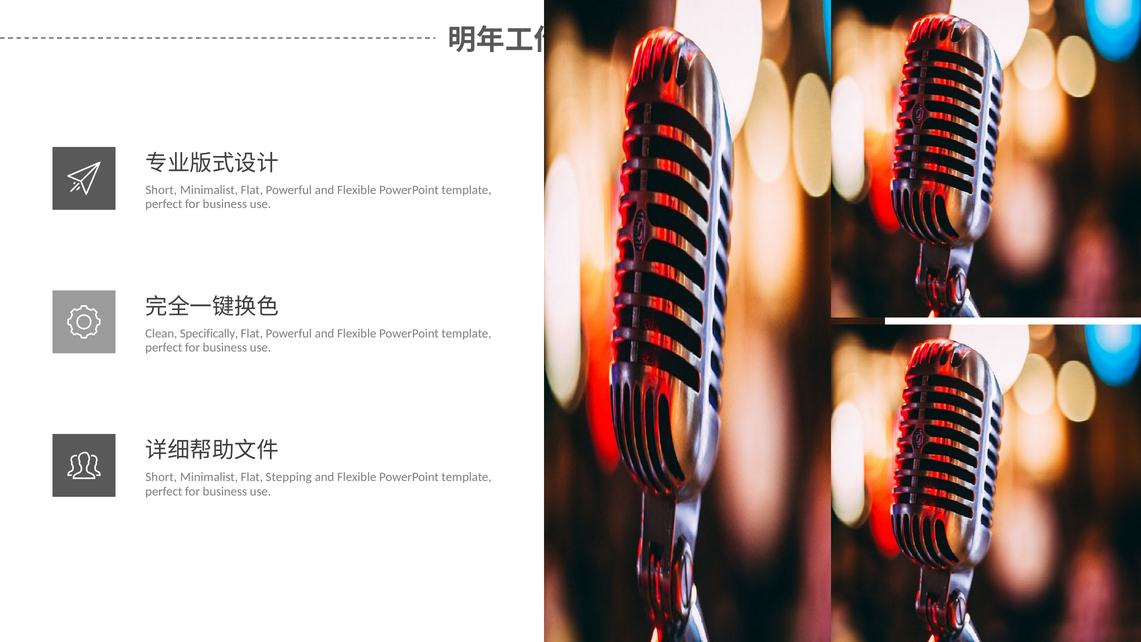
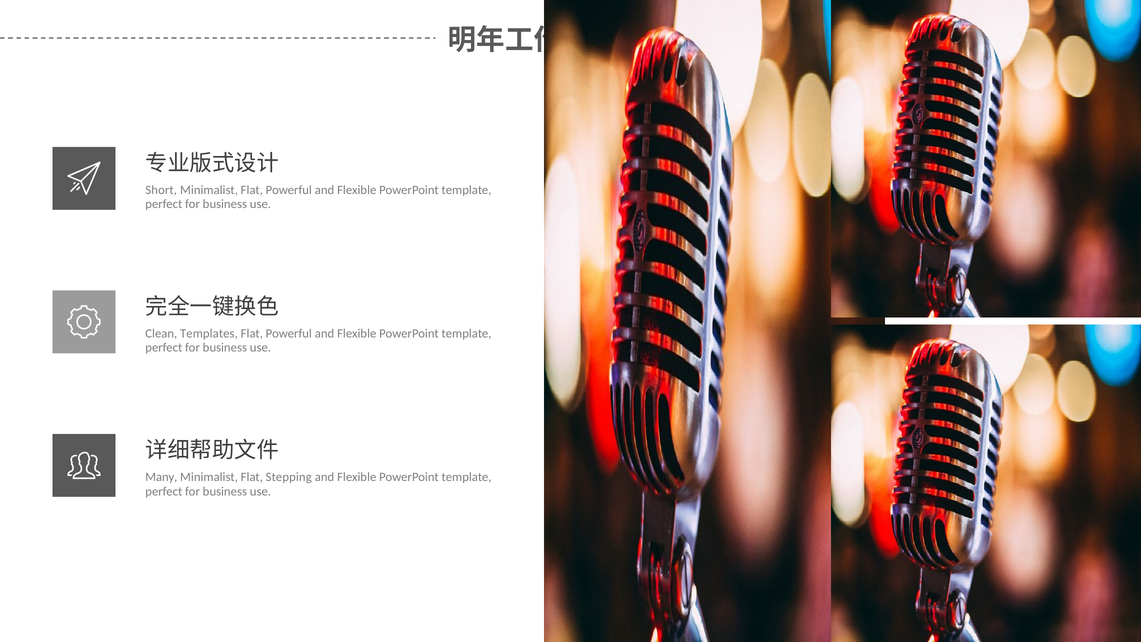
Specifically: Specifically -> Templates
Short at (161, 477): Short -> Many
